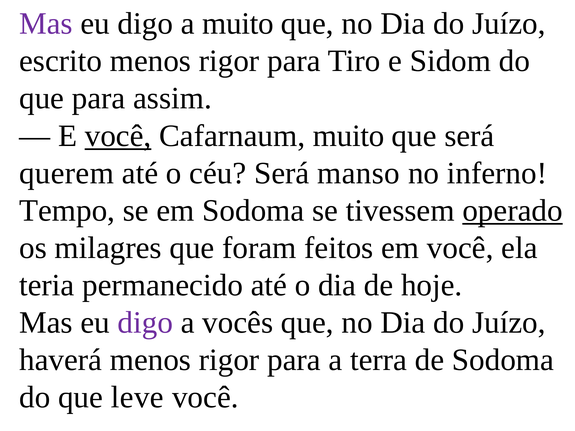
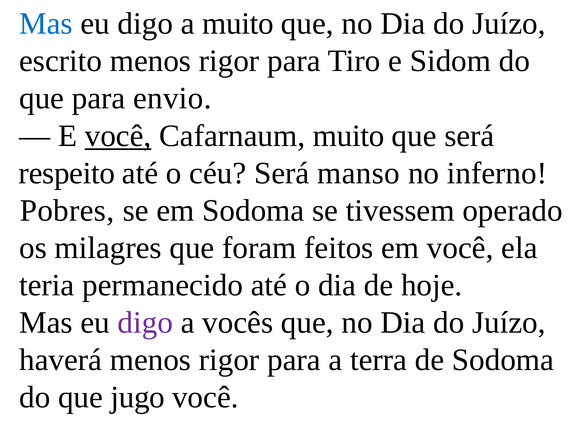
Mas at (46, 24) colour: purple -> blue
assim: assim -> envio
querem: querem -> respeito
Tempo: Tempo -> Pobres
operado underline: present -> none
leve: leve -> jugo
